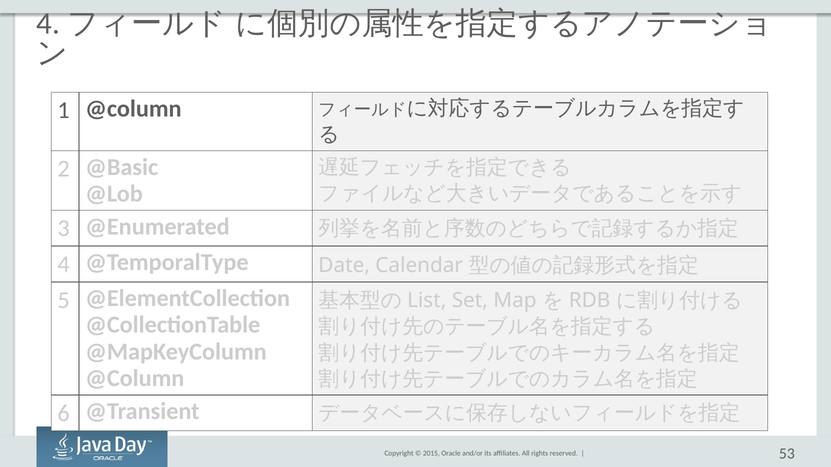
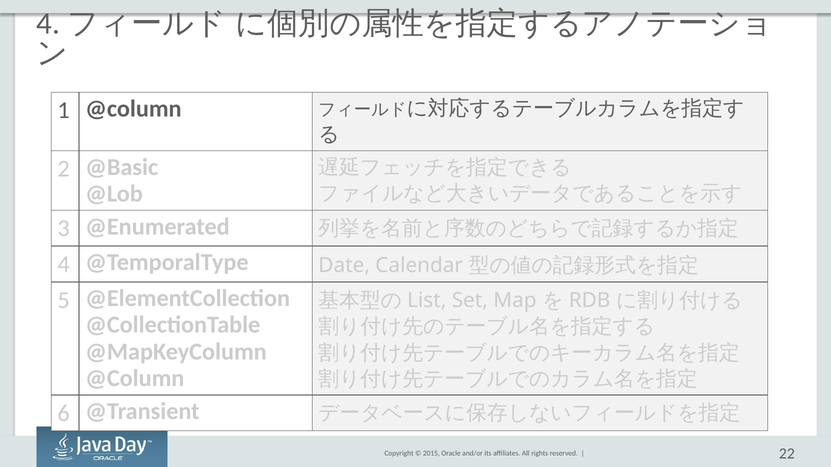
53: 53 -> 22
